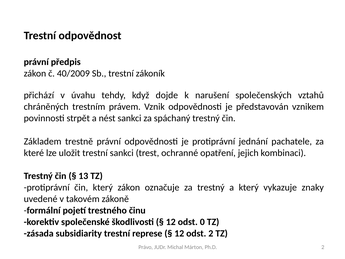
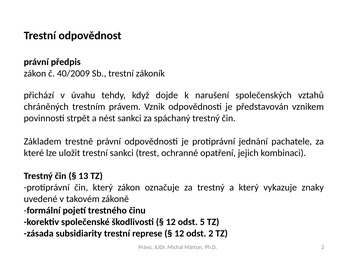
0: 0 -> 5
